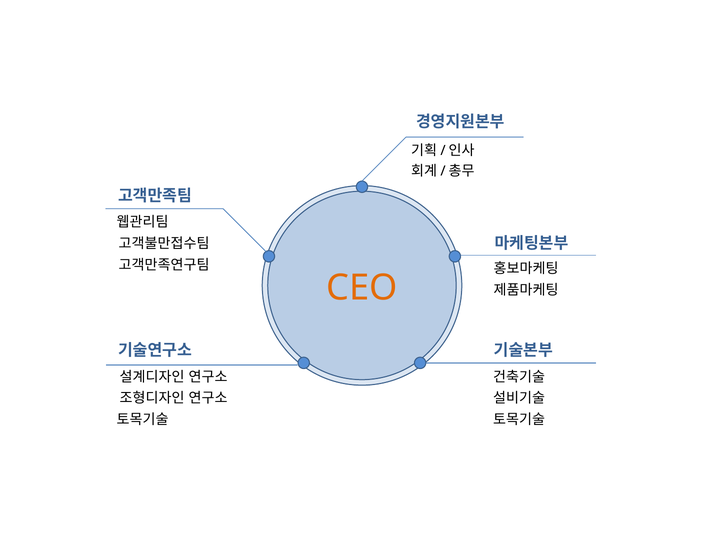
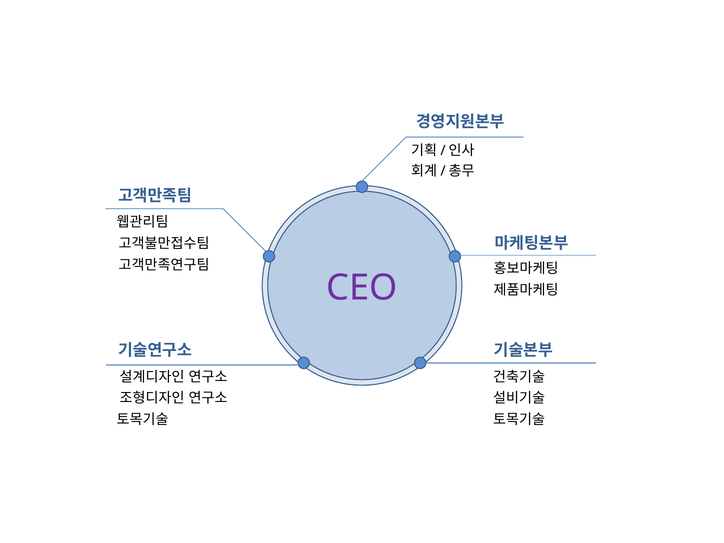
CEO colour: orange -> purple
